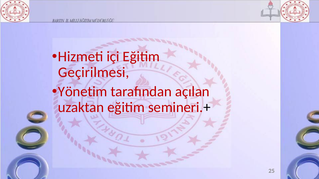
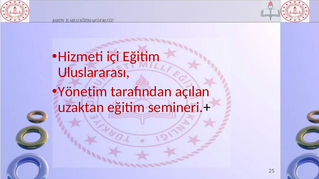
Geçirilmesi: Geçirilmesi -> Uluslararası
